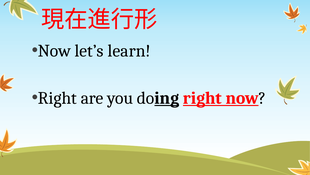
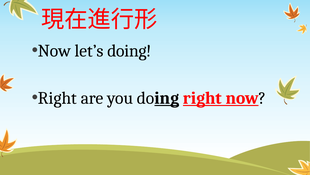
let’s learn: learn -> doing
